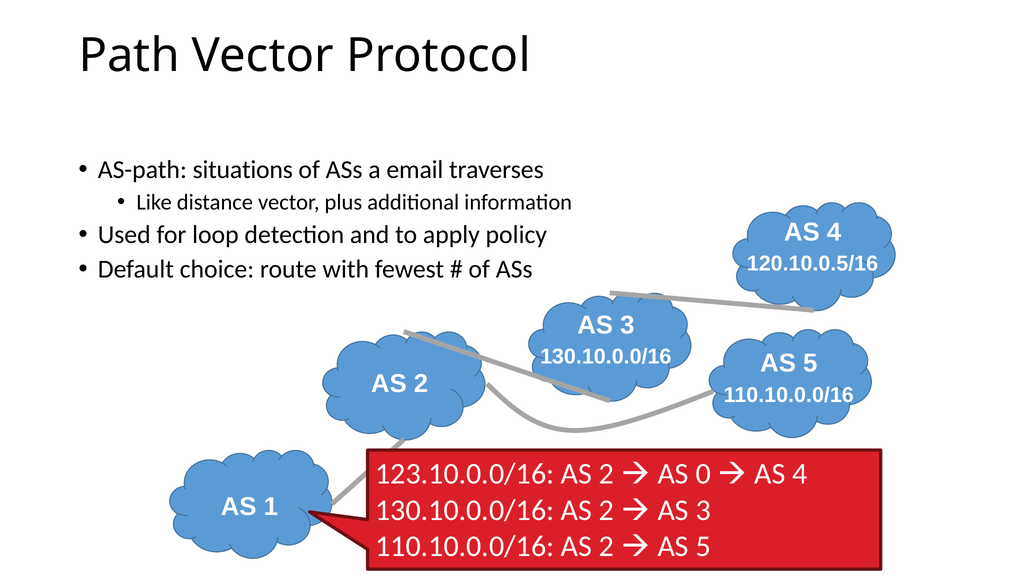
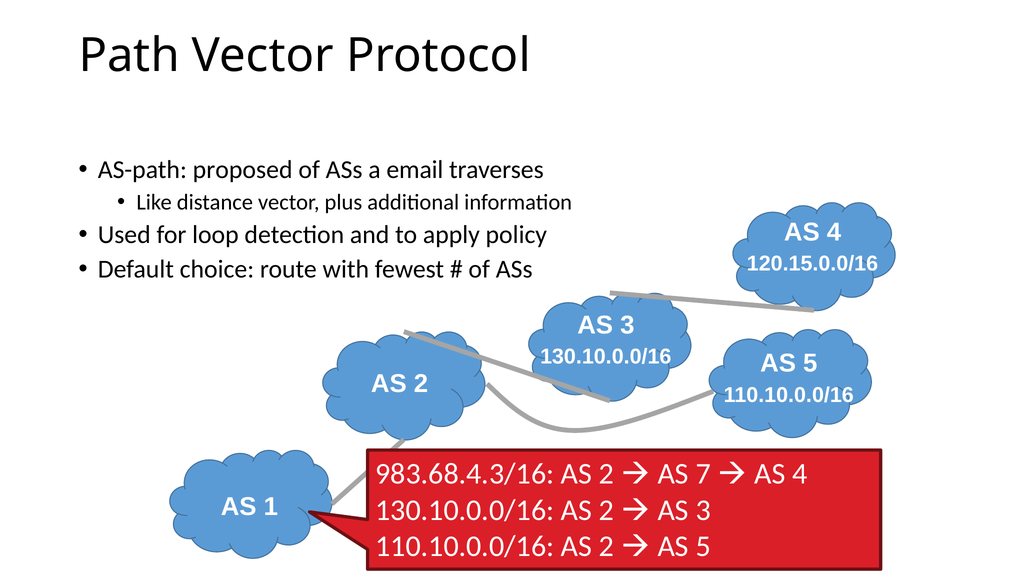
situations: situations -> proposed
120.10.0.5/16: 120.10.0.5/16 -> 120.15.0.0/16
123.10.0.0/16: 123.10.0.0/16 -> 983.68.4.3/16
0: 0 -> 7
